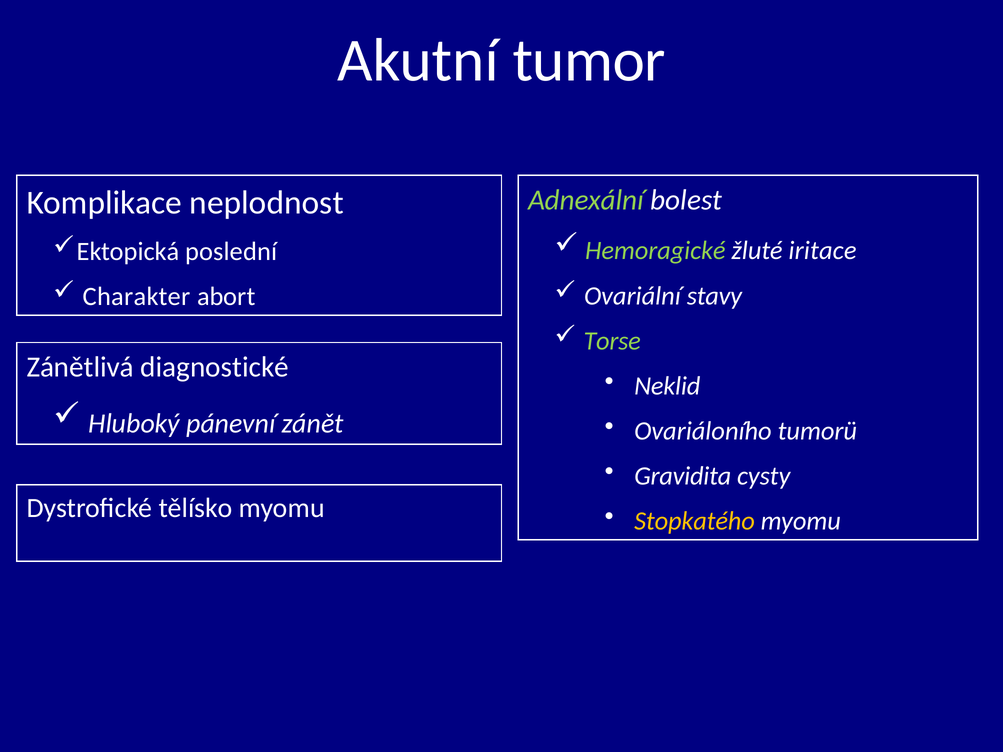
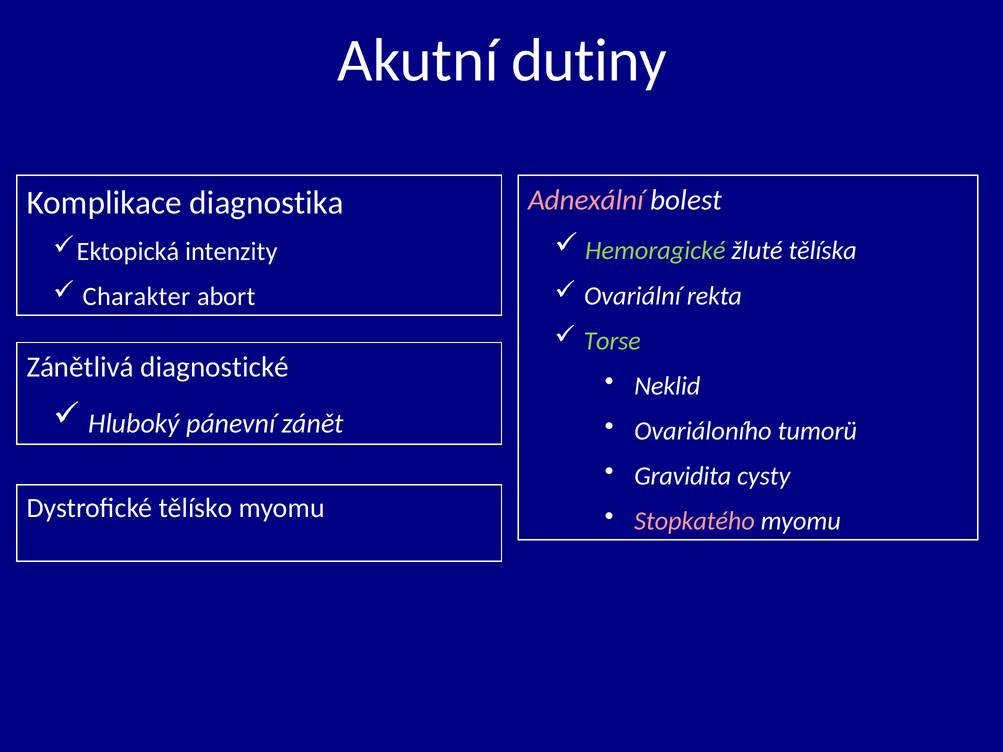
tumor: tumor -> dutiny
Adnexální colour: light green -> pink
neplodnost: neplodnost -> diagnostika
iritace: iritace -> tělíska
poslední: poslední -> intenzity
stavy: stavy -> rekta
Stopkatého colour: yellow -> pink
